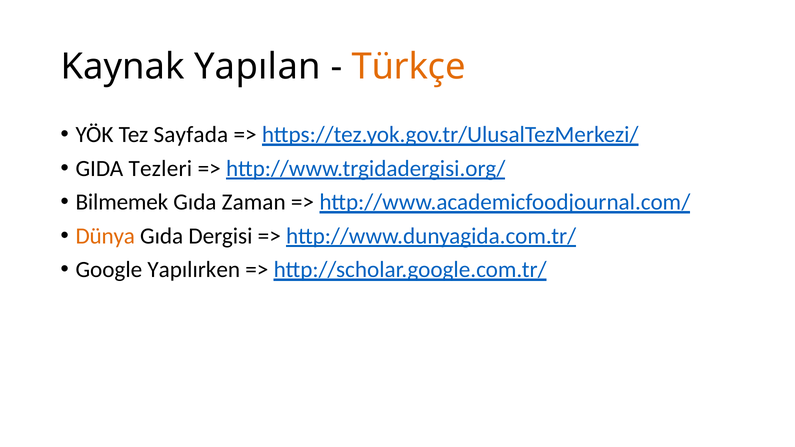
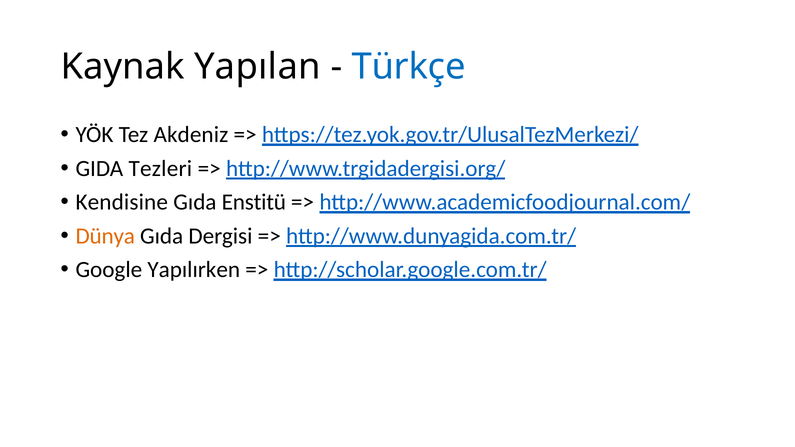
Türkçe colour: orange -> blue
Sayfada: Sayfada -> Akdeniz
Bilmemek: Bilmemek -> Kendisine
Zaman: Zaman -> Enstitü
